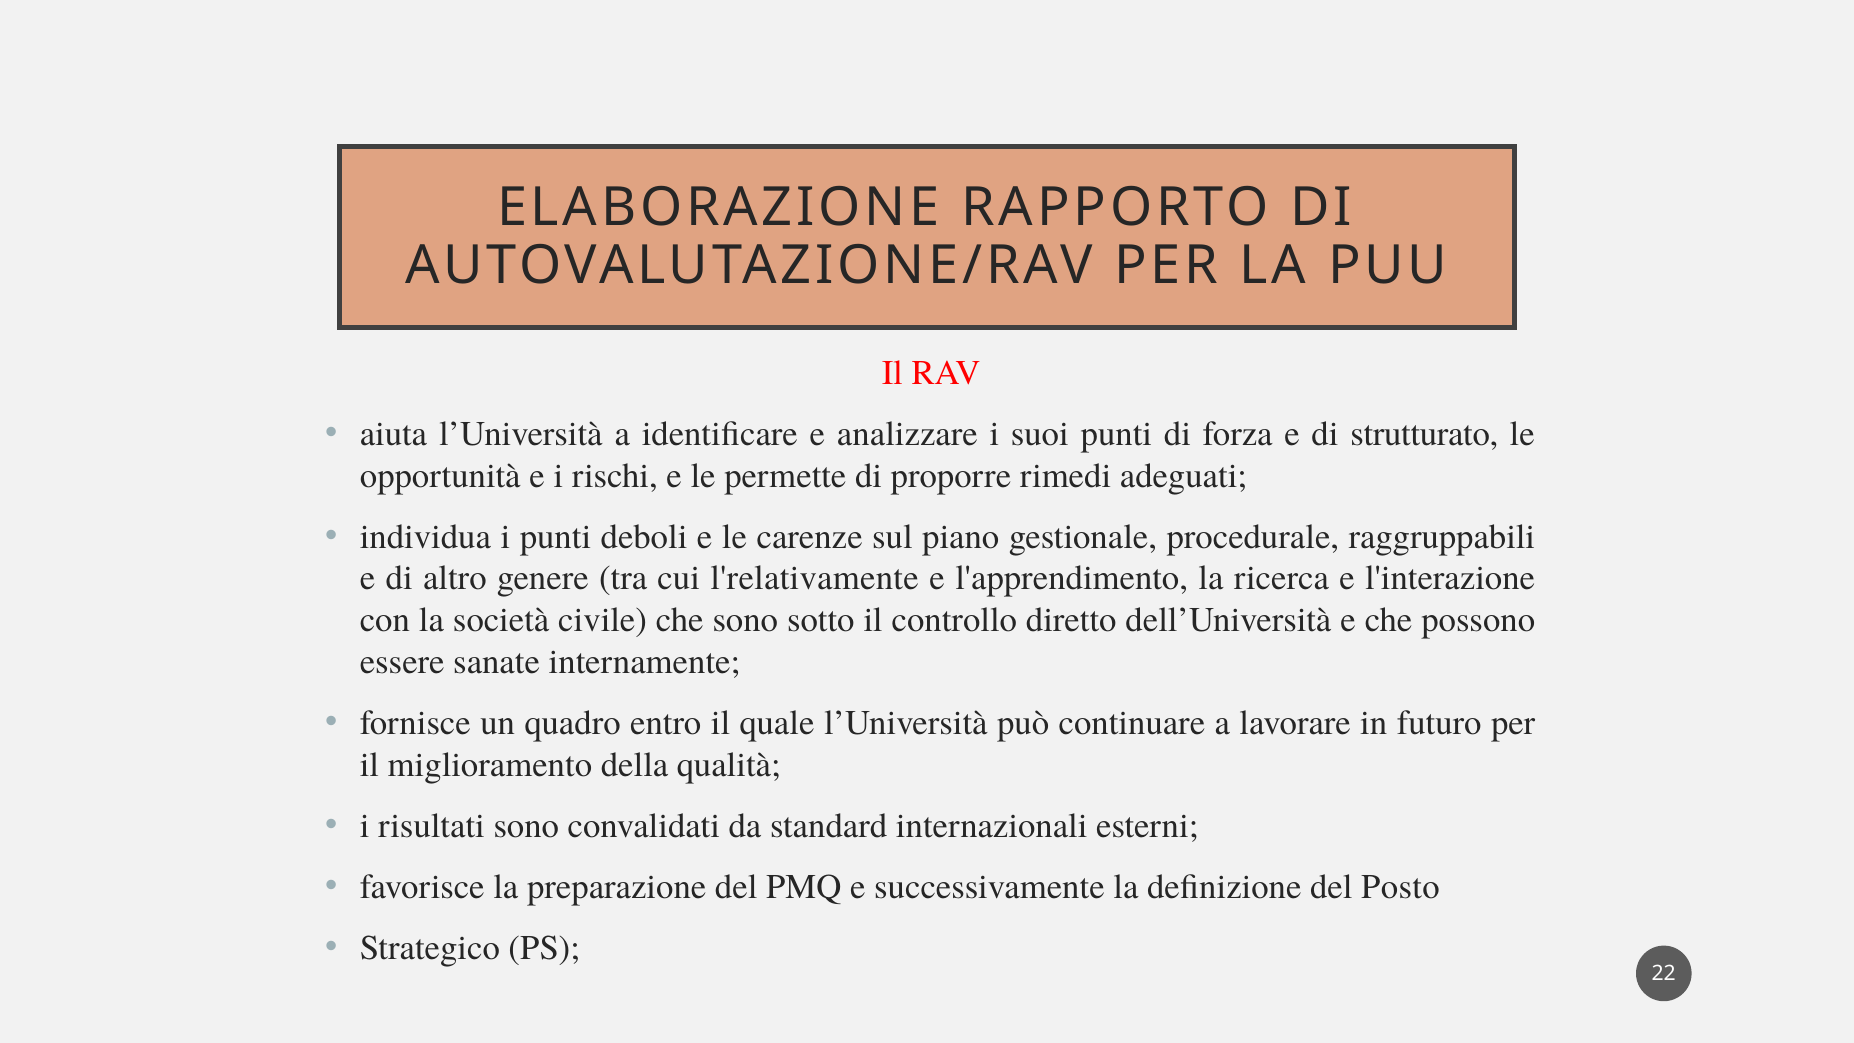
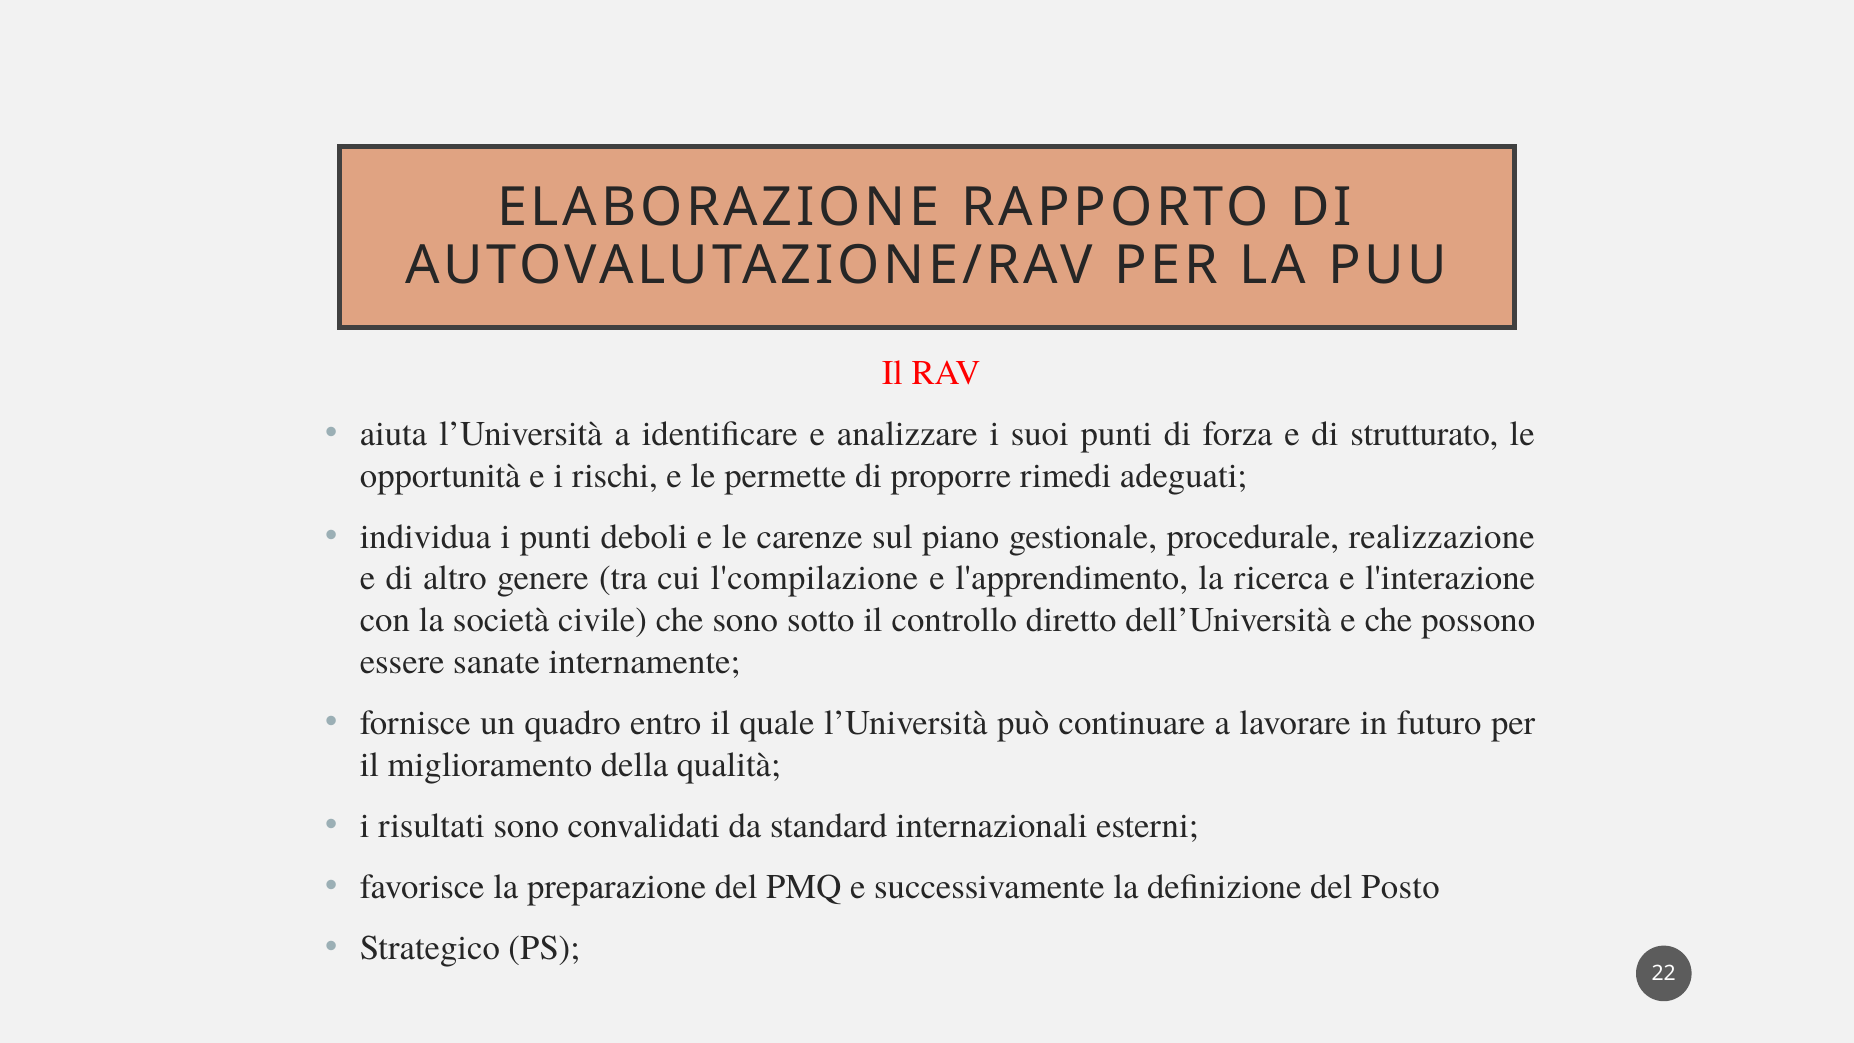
raggruppabili: raggruppabili -> realizzazione
l'relativamente: l'relativamente -> l'compilazione
